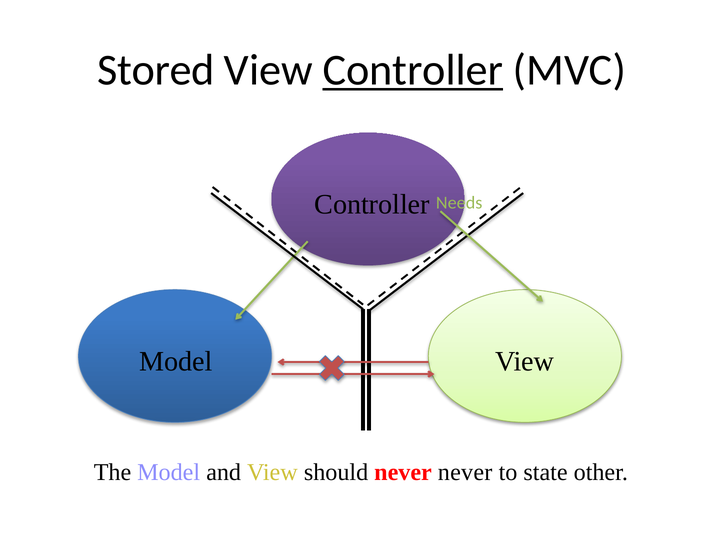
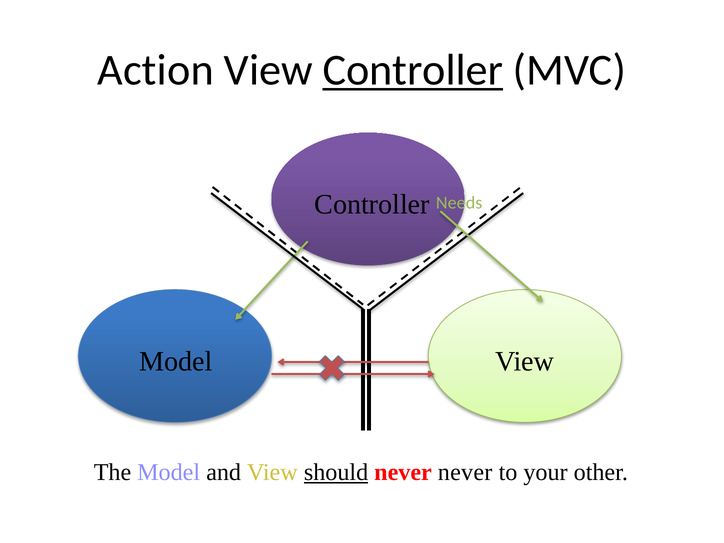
Stored: Stored -> Action
should underline: none -> present
state: state -> your
